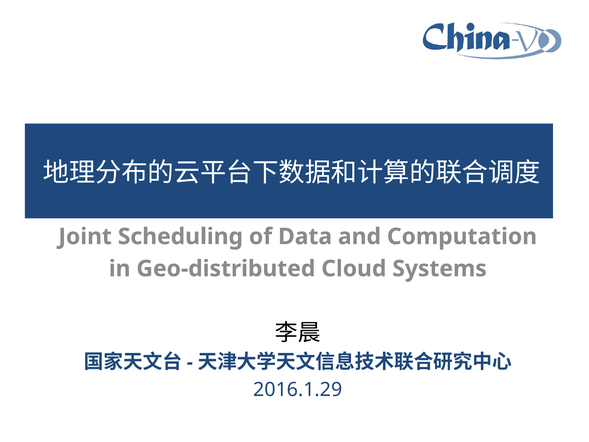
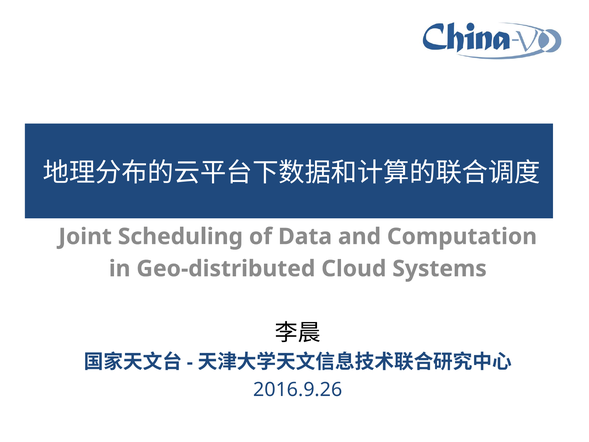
2016.1.29: 2016.1.29 -> 2016.9.26
